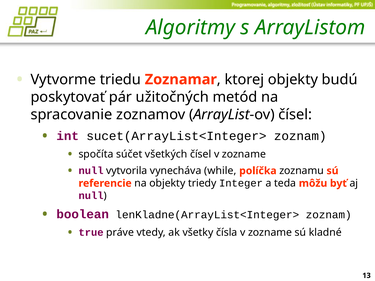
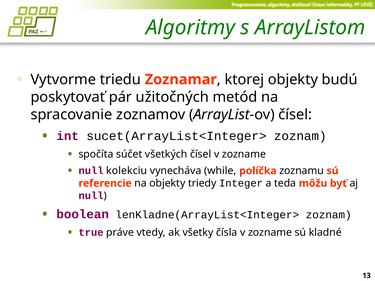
vytvorila: vytvorila -> kolekciu
